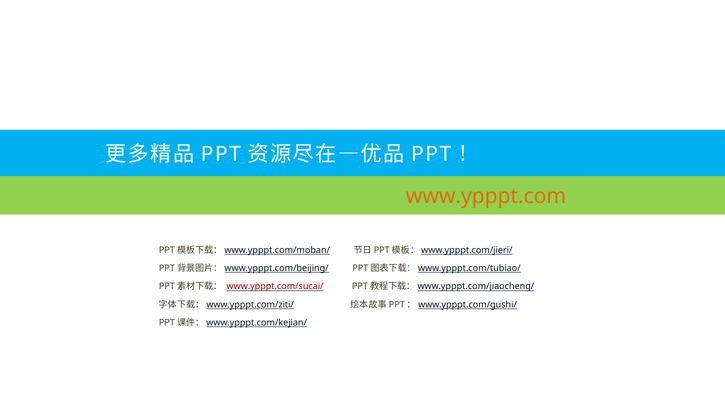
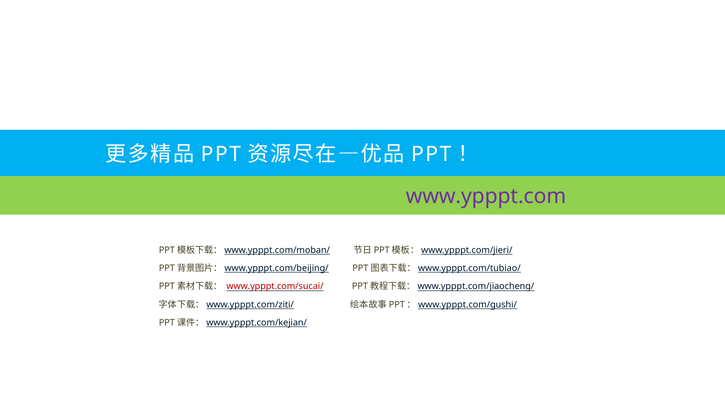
www.ypppt.com colour: orange -> purple
